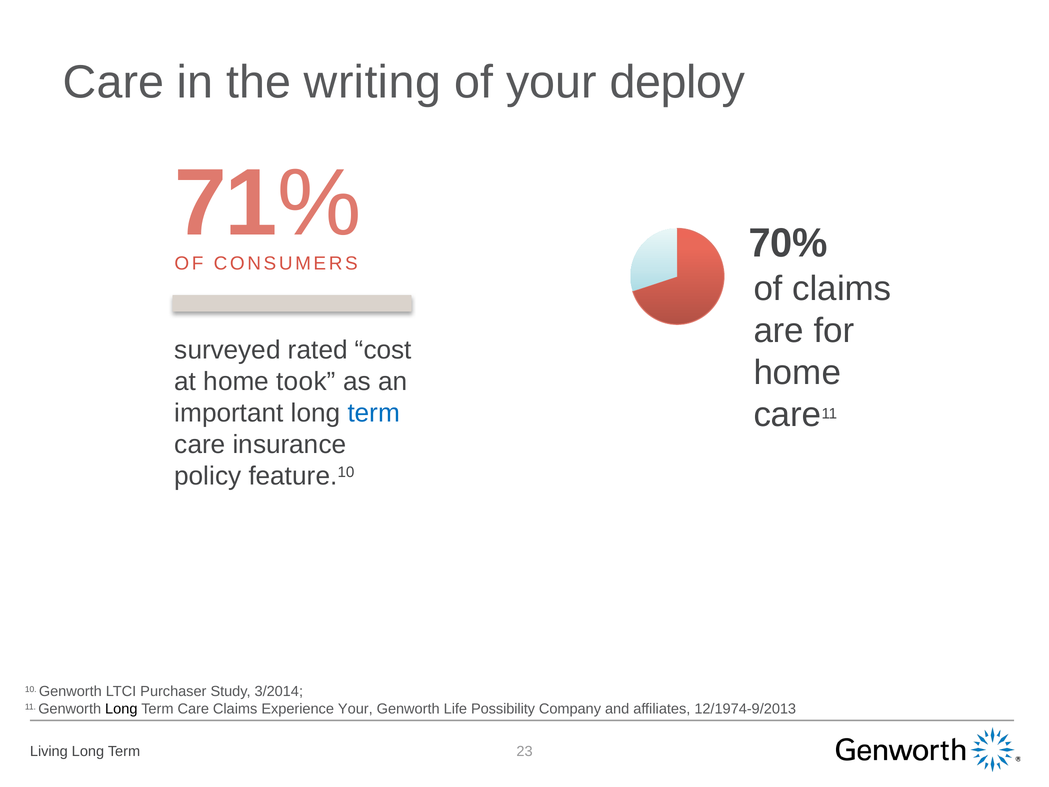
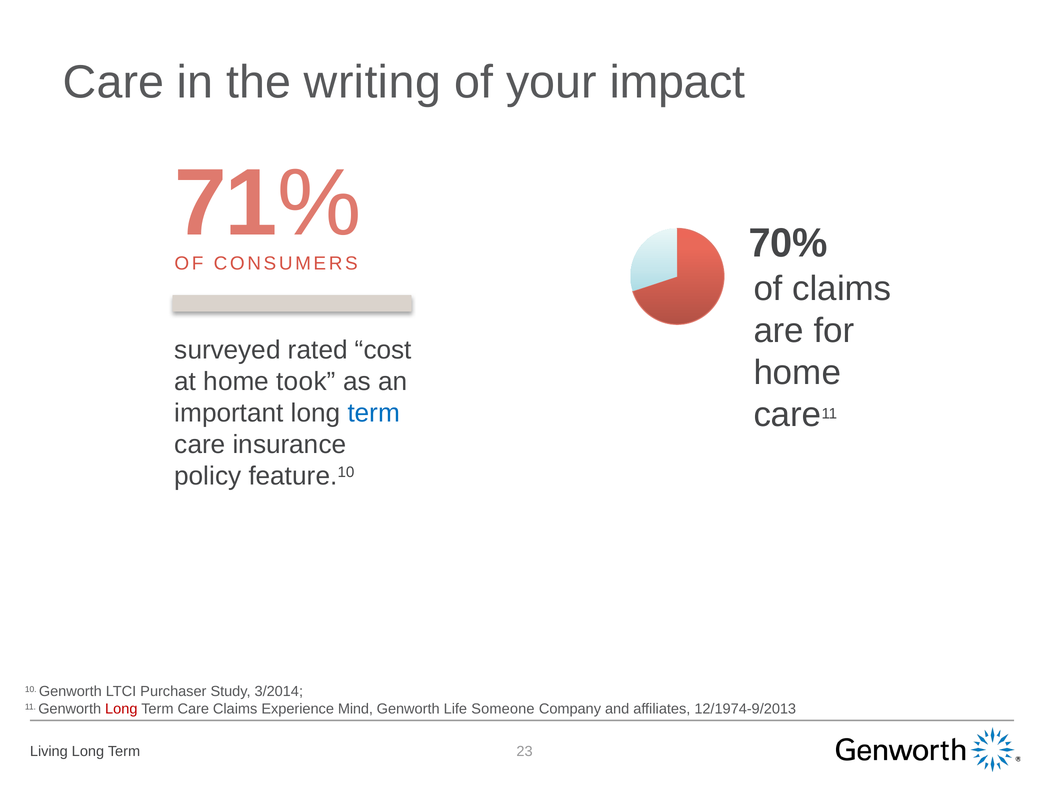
deploy: deploy -> impact
Long at (121, 709) colour: black -> red
Experience Your: Your -> Mind
Possibility: Possibility -> Someone
